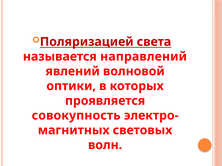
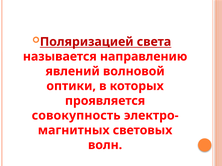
направлений: направлений -> направлению
